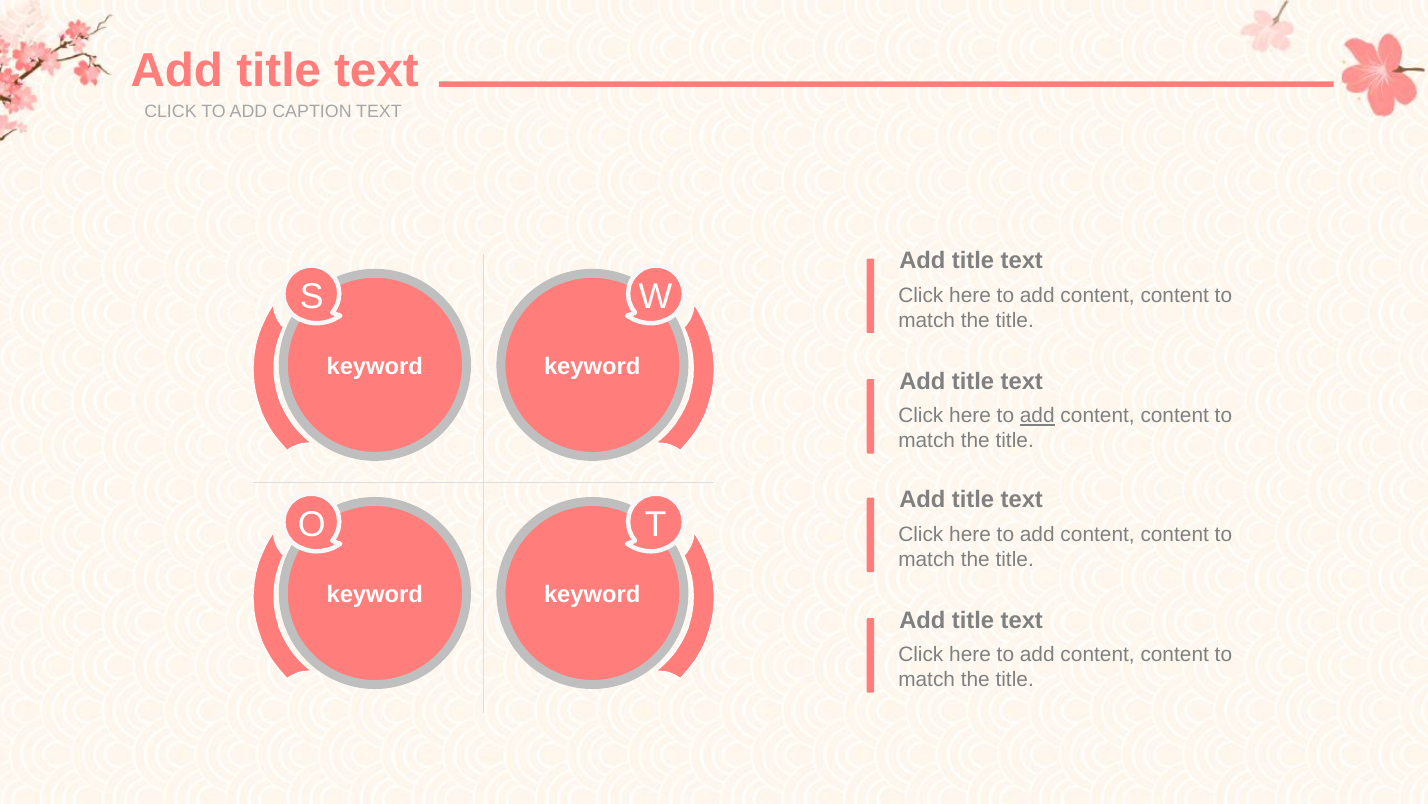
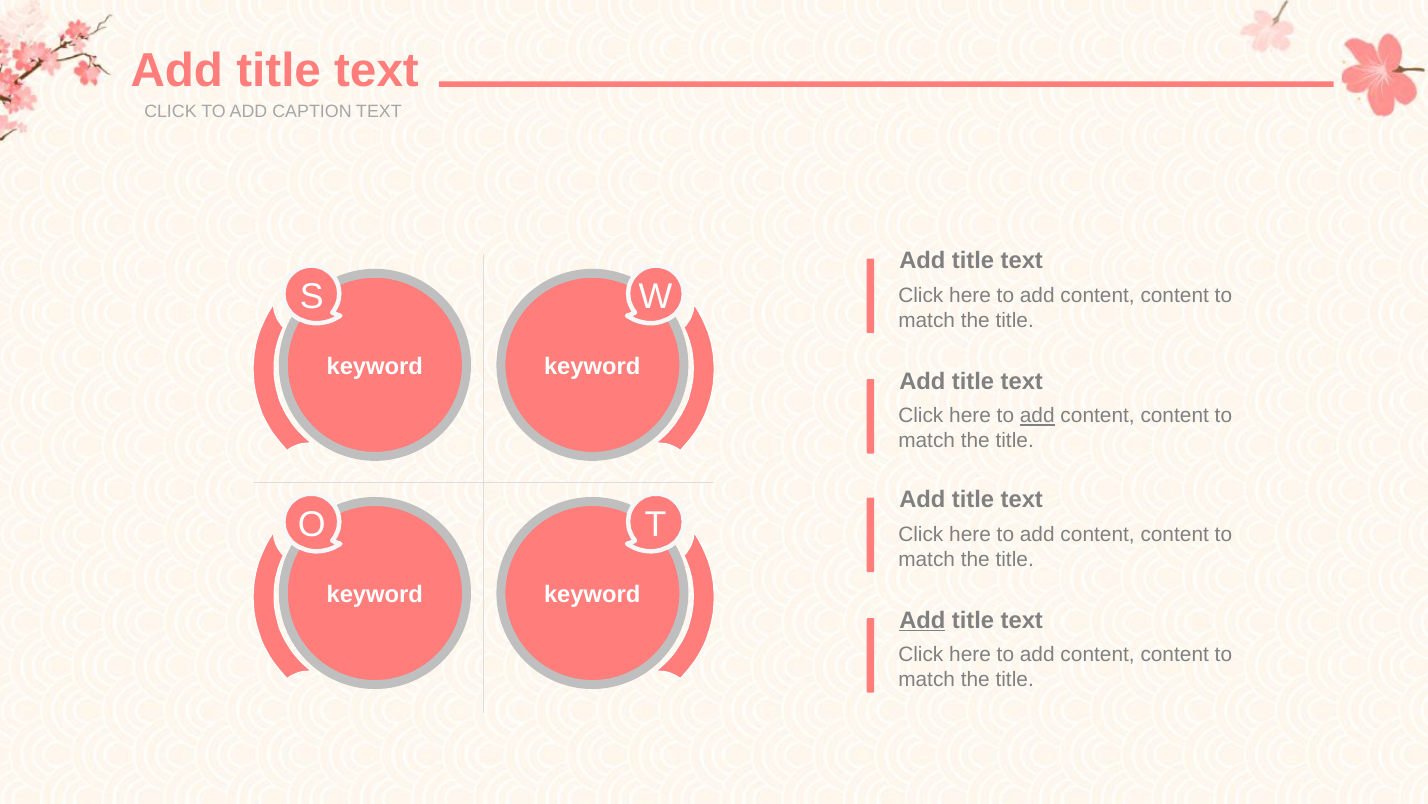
Add at (922, 620) underline: none -> present
